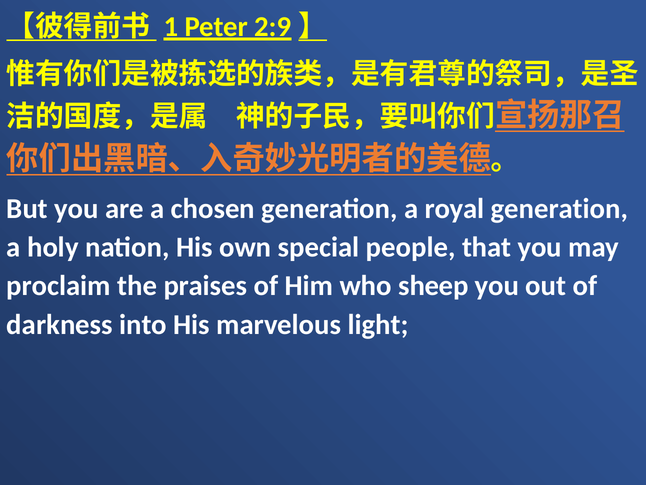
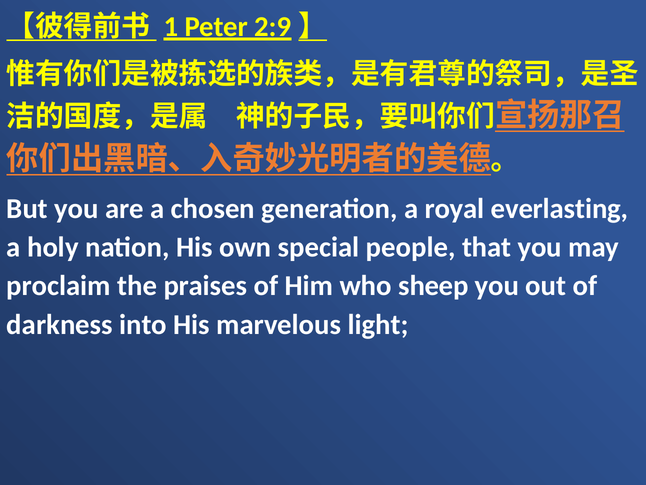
royal generation: generation -> everlasting
